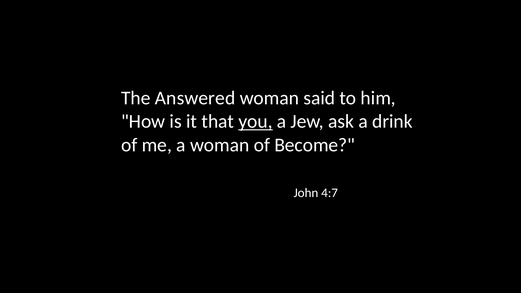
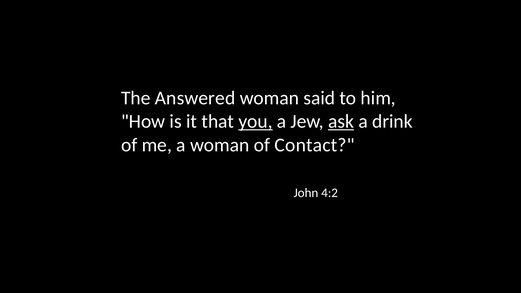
ask underline: none -> present
Become: Become -> Contact
4:7: 4:7 -> 4:2
